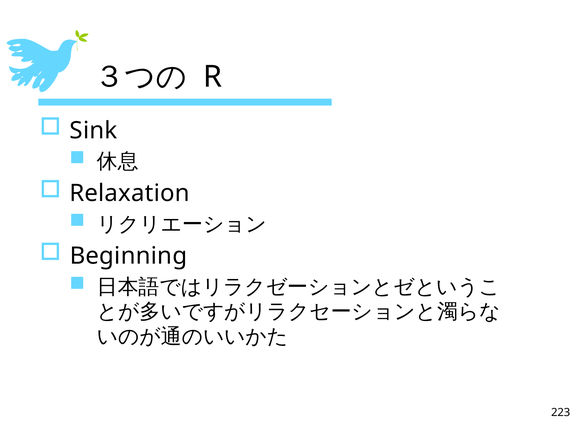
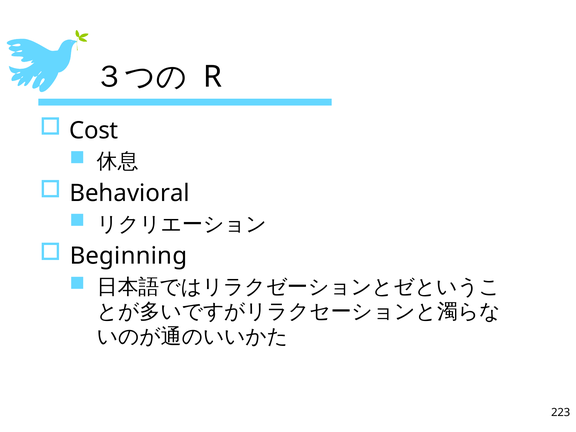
Sink: Sink -> Cost
Relaxation: Relaxation -> Behavioral
